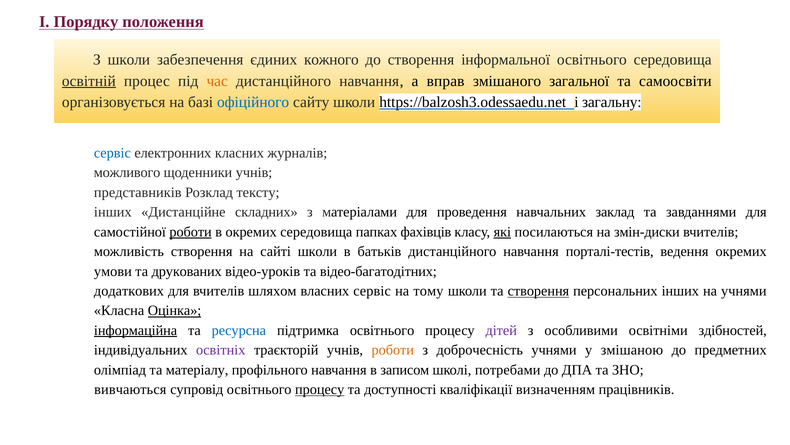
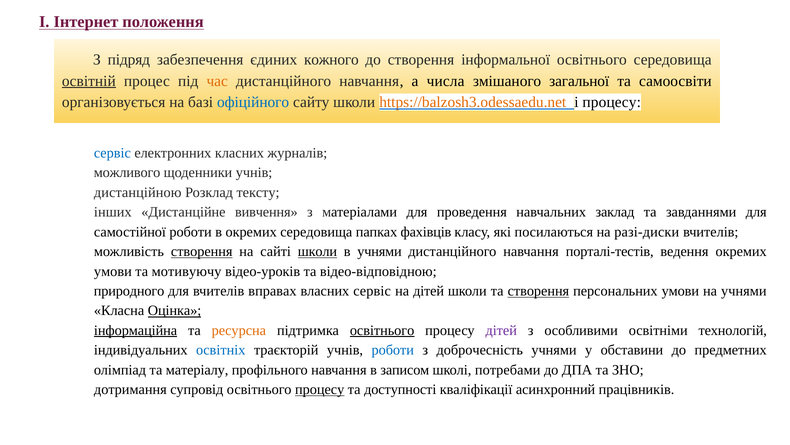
Порядку: Порядку -> Інтернет
З школи: школи -> підряд
вправ: вправ -> числа
https://balzosh3.odessaedu.net colour: black -> orange
і загальну: загальну -> процесу
представників: представників -> дистанційною
складних: складних -> вивчення
роботи at (191, 232) underline: present -> none
які underline: present -> none
змін-диски: змін-диски -> разі-диски
створення at (202, 251) underline: none -> present
школи at (317, 251) underline: none -> present
в батьків: батьків -> учнями
друкованих: друкованих -> мотивуючу
відео-багатодітних: відео-багатодітних -> відео-відповідною
додаткових: додаткових -> природного
шляхом: шляхом -> вправах
на тому: тому -> дітей
персональних інших: інших -> умови
ресурсна colour: blue -> orange
освітнього at (382, 330) underline: none -> present
здібностей: здібностей -> технологій
освітніх colour: purple -> blue
роботи at (393, 350) colour: orange -> blue
змішаною: змішаною -> обставини
вивчаються: вивчаються -> дотримання
визначенням: визначенням -> асинхронний
